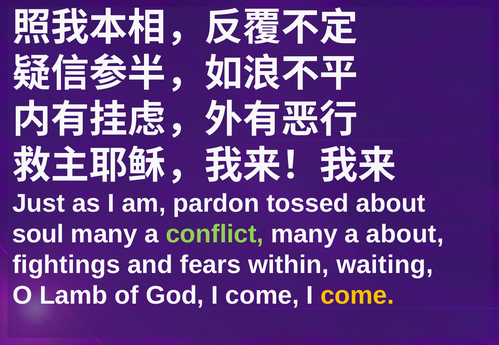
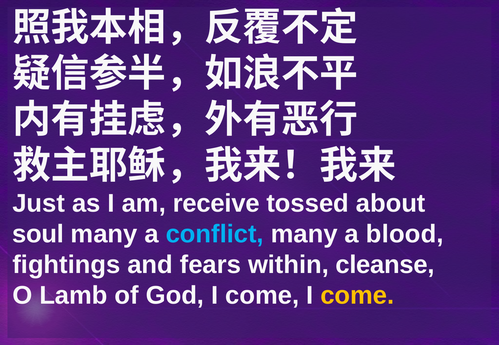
pardon: pardon -> receive
conflict colour: light green -> light blue
a about: about -> blood
waiting: waiting -> cleanse
